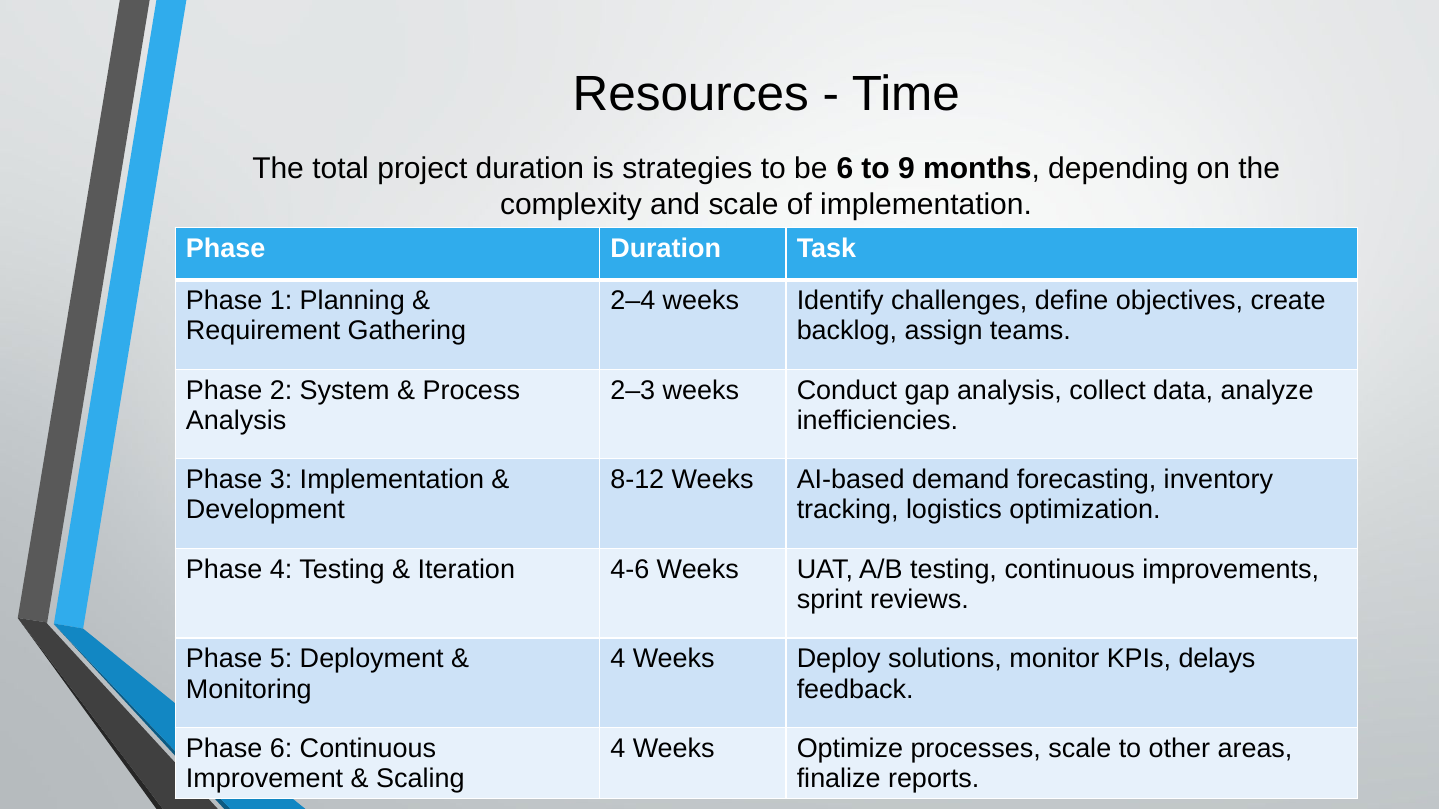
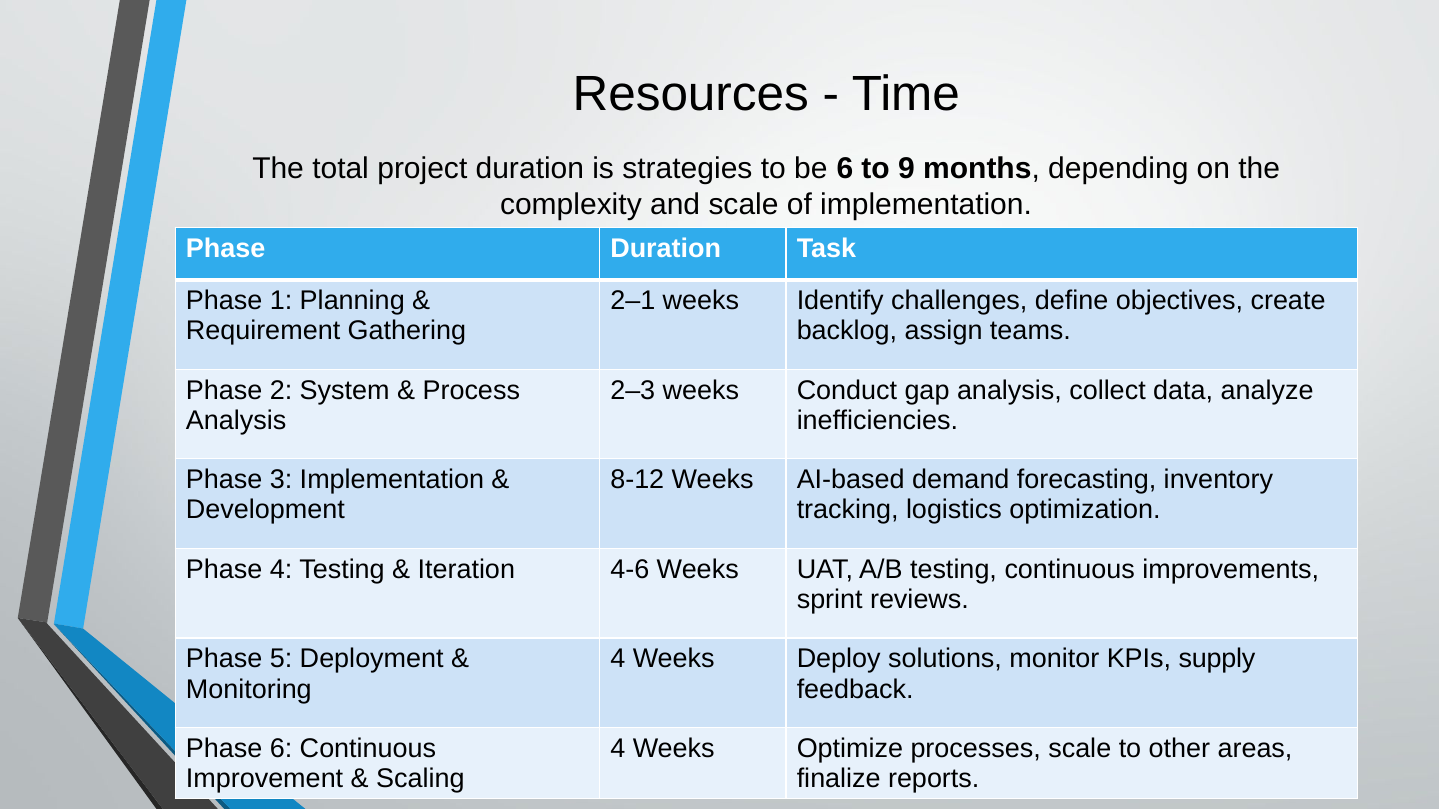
2–4: 2–4 -> 2–1
delays: delays -> supply
